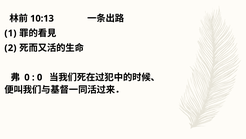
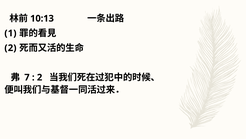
0 at (27, 77): 0 -> 7
0 at (40, 77): 0 -> 2
